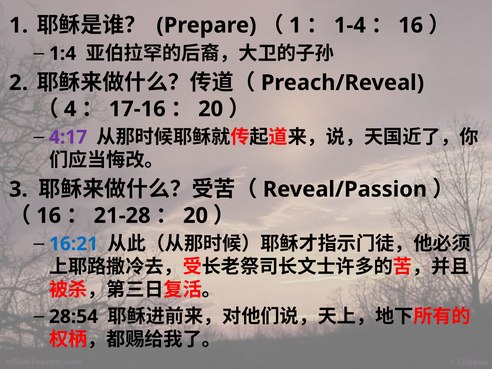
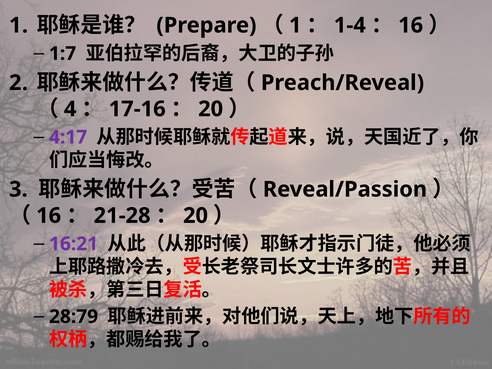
1:4: 1:4 -> 1:7
16:21 colour: blue -> purple
28:54: 28:54 -> 28:79
